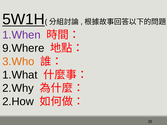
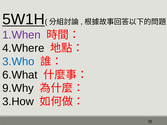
9.Where: 9.Where -> 4.Where
3.Who colour: orange -> blue
1.What: 1.What -> 6.What
2.Why: 2.Why -> 9.Why
2.How: 2.How -> 3.How
